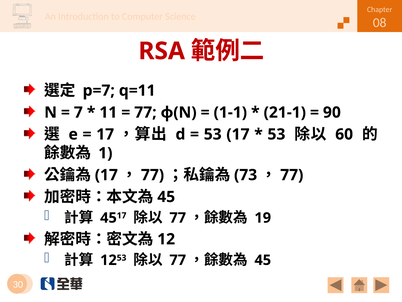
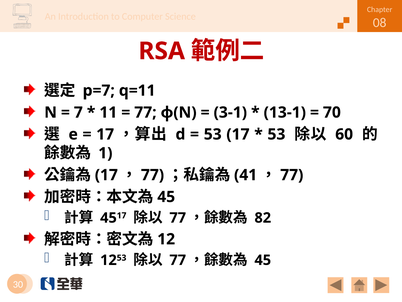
1-1: 1-1 -> 3-1
21-1: 21-1 -> 13-1
90: 90 -> 70
73: 73 -> 41
19: 19 -> 82
